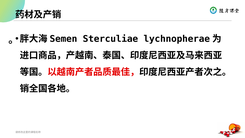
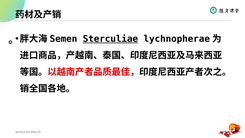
Sterculiae underline: none -> present
